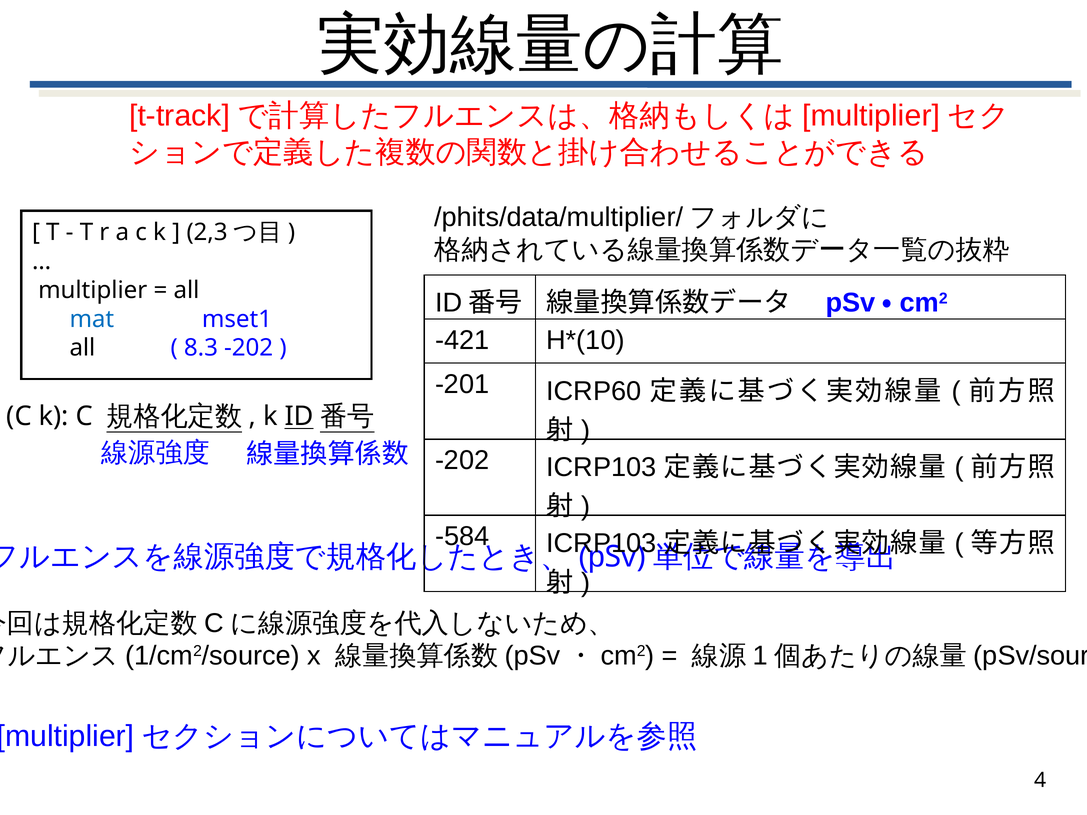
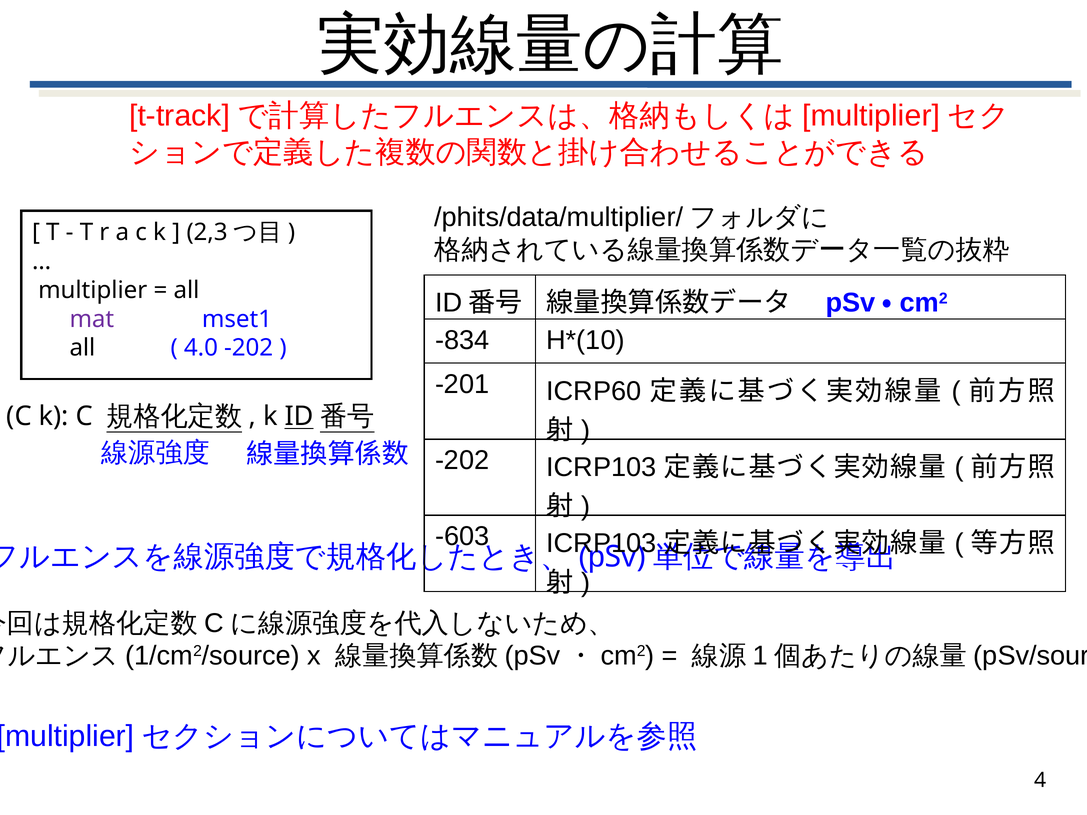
mat colour: blue -> purple
-421: -421 -> -834
8.3: 8.3 -> 4.0
-584: -584 -> -603
